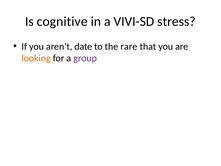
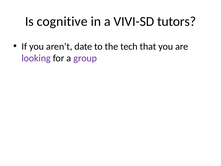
stress: stress -> tutors
rare: rare -> tech
looking colour: orange -> purple
